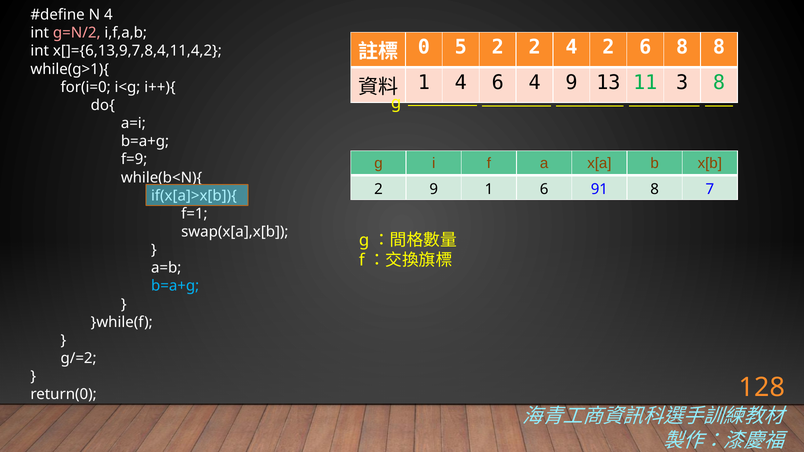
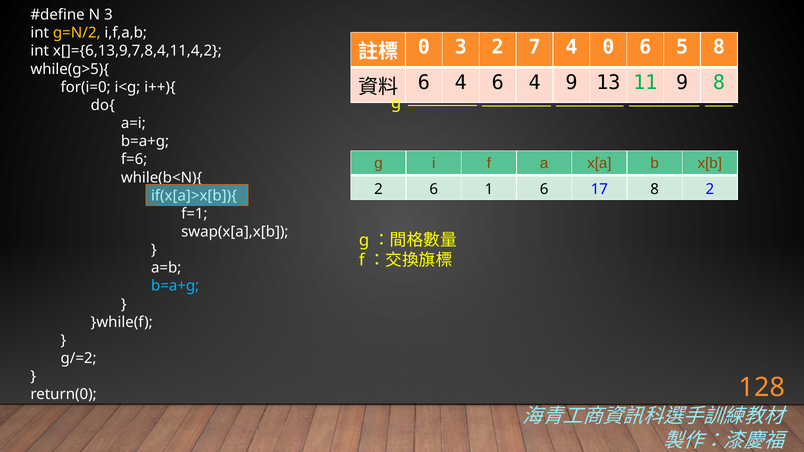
N 4: 4 -> 3
g=N/2 colour: pink -> yellow
0 5: 5 -> 3
2 2: 2 -> 7
4 2: 2 -> 0
6 8: 8 -> 5
while(g>1){: while(g>1){ -> while(g>5){
1 at (424, 82): 1 -> 6
11 3: 3 -> 9
f=9: f=9 -> f=6
2 9: 9 -> 6
91: 91 -> 17
8 7: 7 -> 2
